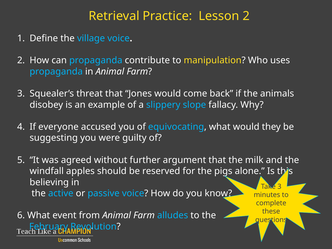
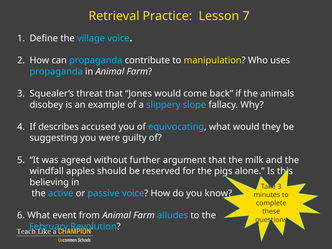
Lesson 2: 2 -> 7
everyone: everyone -> describes
